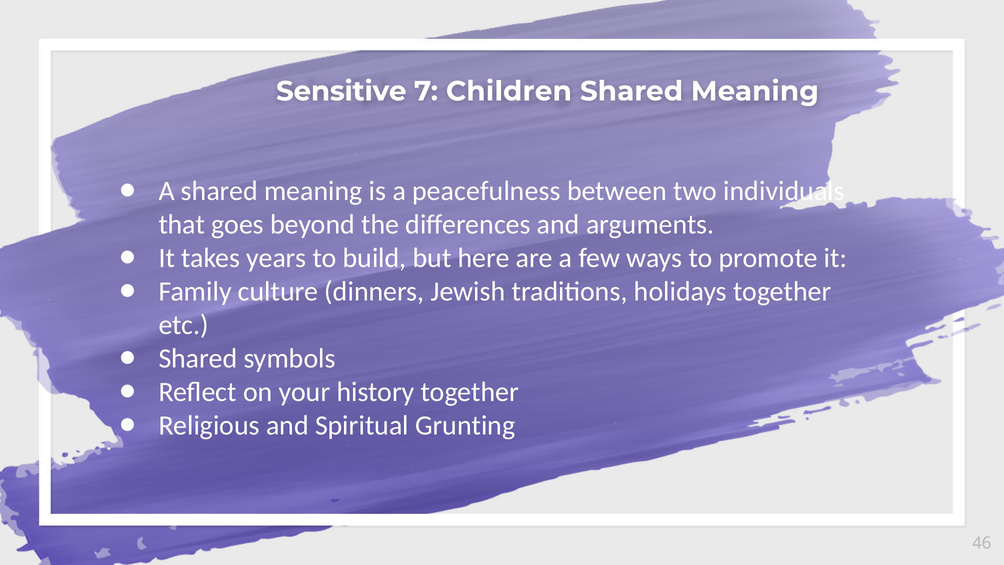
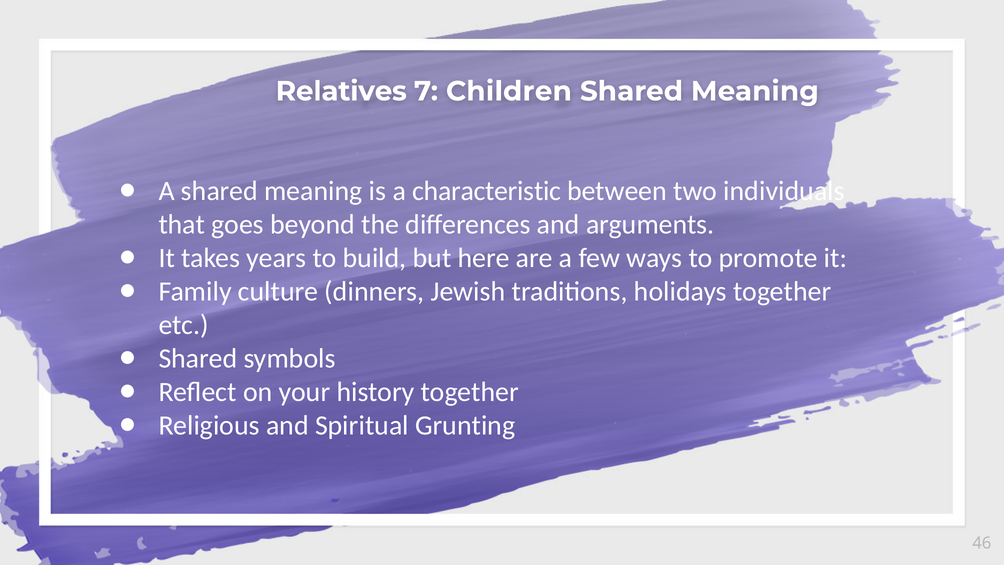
Sensitive: Sensitive -> Relatives
peacefulness: peacefulness -> characteristic
